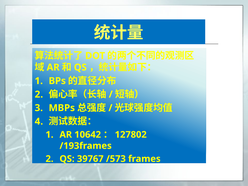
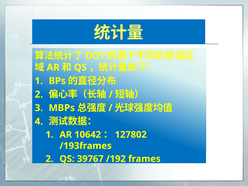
/573: /573 -> /192
